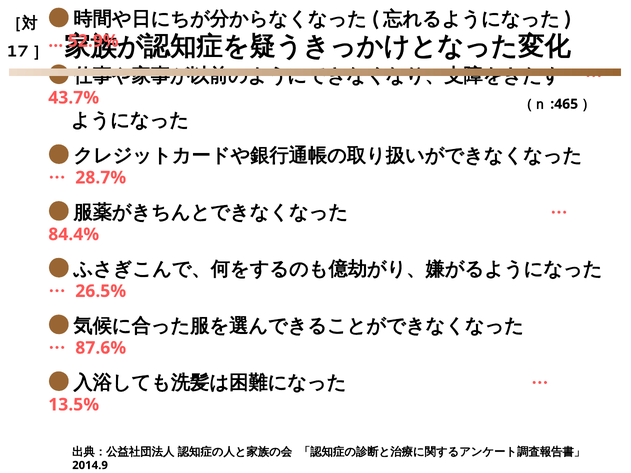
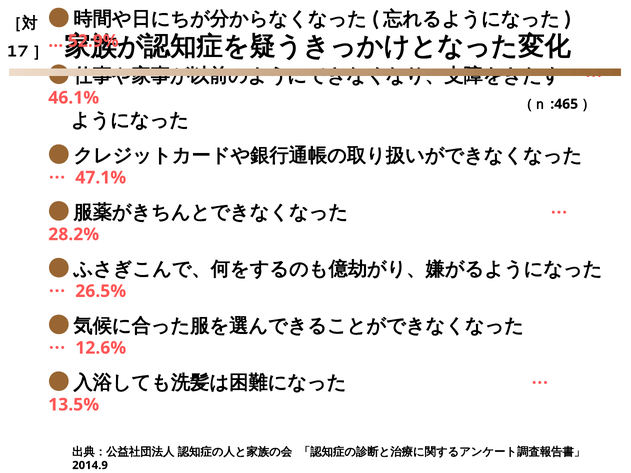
43.7%: 43.7% -> 46.1%
28.7%: 28.7% -> 47.1%
84.4%: 84.4% -> 28.2%
87.6%: 87.6% -> 12.6%
